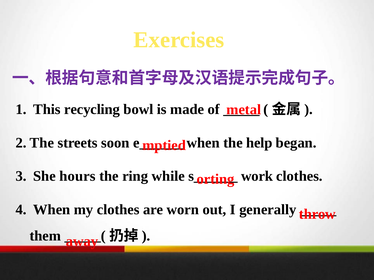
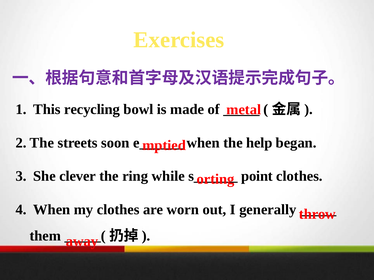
hours: hours -> clever
work: work -> point
